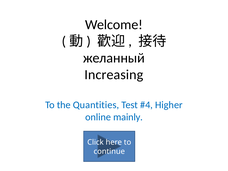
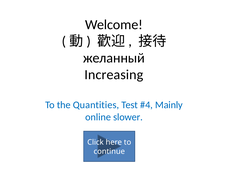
Higher: Higher -> Mainly
mainly: mainly -> slower
